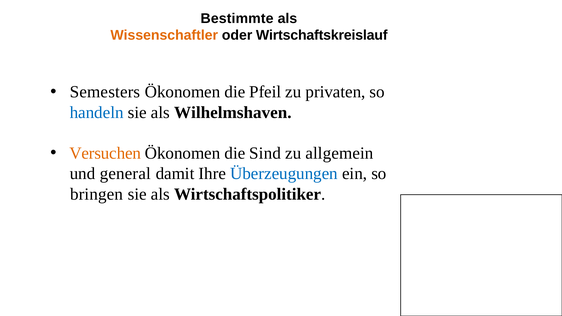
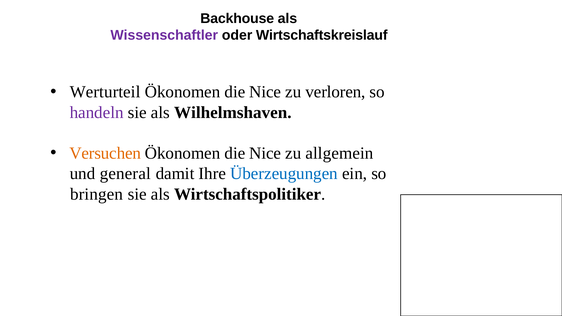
Bestimmte: Bestimmte -> Backhouse
Wissenschaftler colour: orange -> purple
Semesters: Semesters -> Werturteil
Pfeil at (265, 92): Pfeil -> Nice
privaten: privaten -> verloren
handeln colour: blue -> purple
Sind at (265, 153): Sind -> Nice
